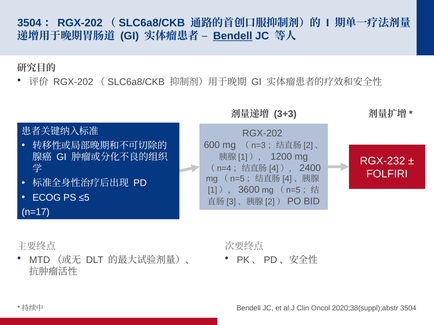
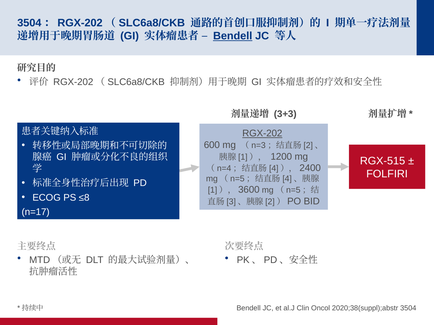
RGX-202 underline: none -> present
RGX-232: RGX-232 -> RGX-515
≤5: ≤5 -> ≤8
